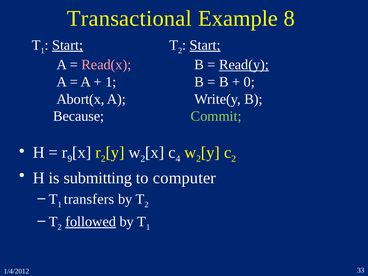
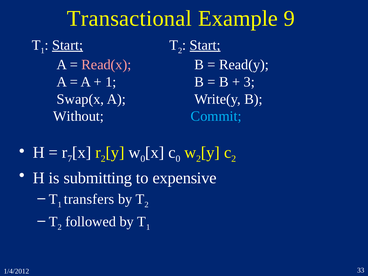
8: 8 -> 9
Read(y underline: present -> none
0: 0 -> 3
Abort(x: Abort(x -> Swap(x
Because: Because -> Without
Commit colour: light green -> light blue
9: 9 -> 7
2 at (143, 159): 2 -> 0
4 at (178, 159): 4 -> 0
computer: computer -> expensive
followed underline: present -> none
